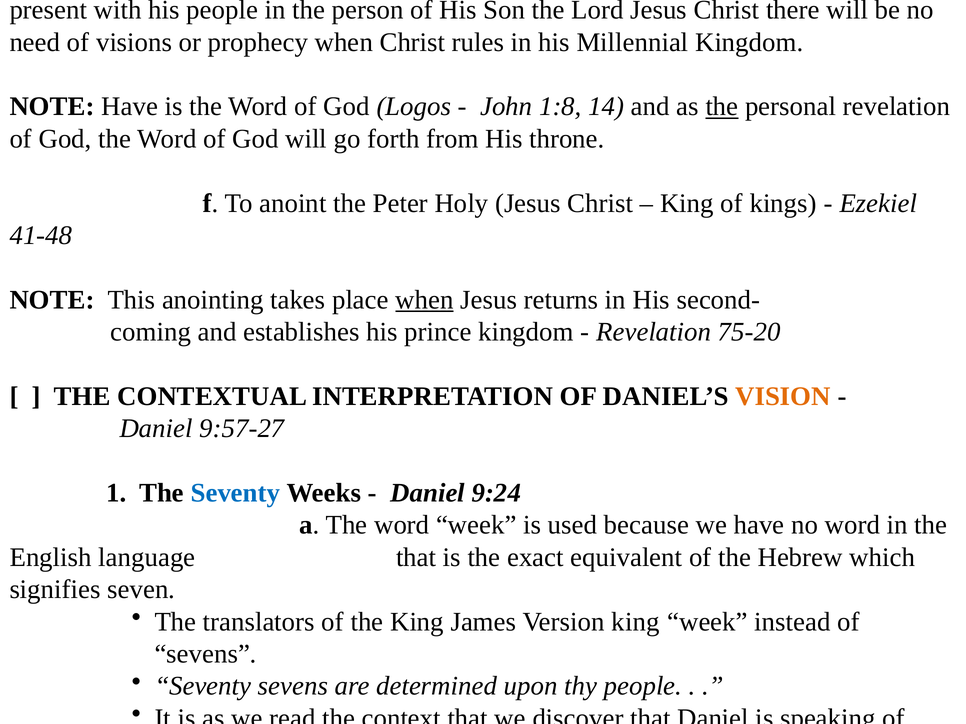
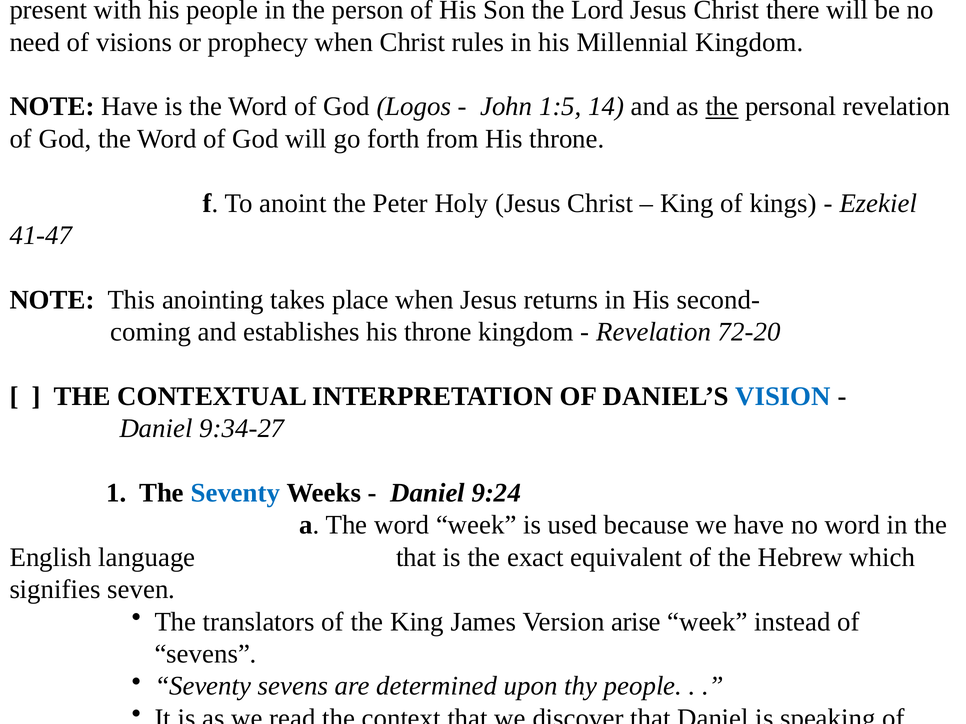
1:8: 1:8 -> 1:5
41-48: 41-48 -> 41-47
when at (424, 300) underline: present -> none
establishes his prince: prince -> throne
75-20: 75-20 -> 72-20
VISION at (783, 397) colour: orange -> blue
9:57-27: 9:57-27 -> 9:34-27
Version king: king -> arise
